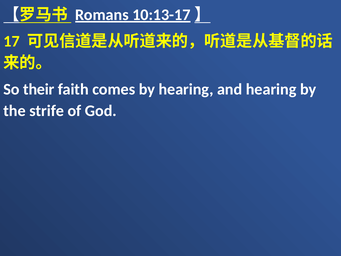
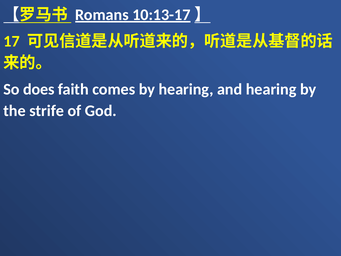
their: their -> does
